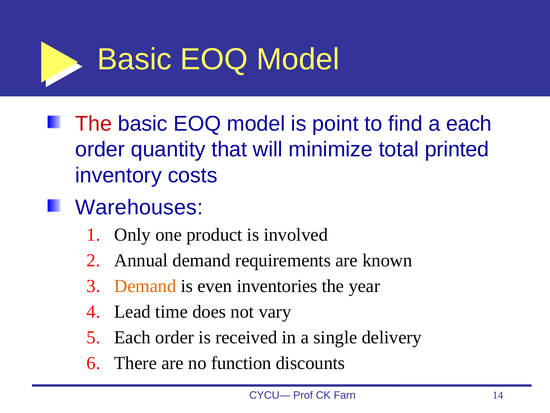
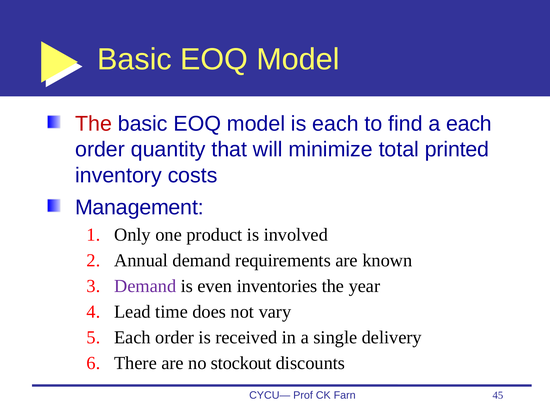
is point: point -> each
Warehouses: Warehouses -> Management
Demand at (145, 286) colour: orange -> purple
function: function -> stockout
14: 14 -> 45
